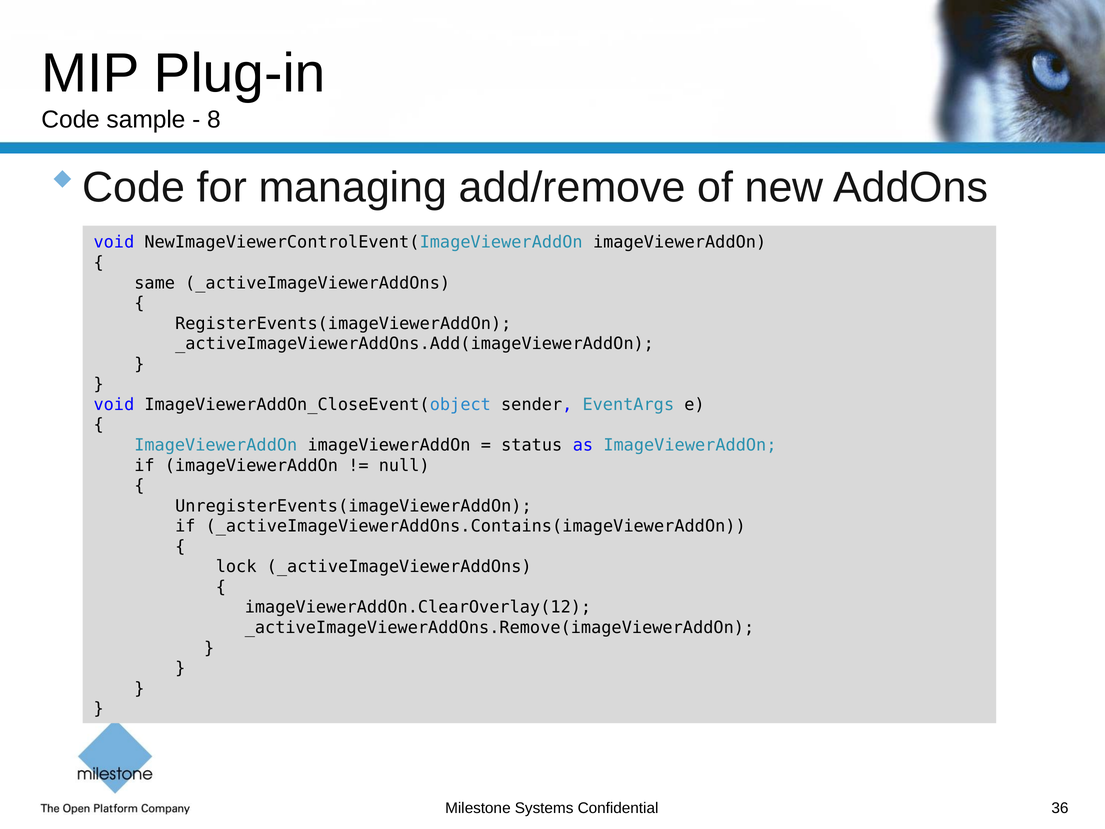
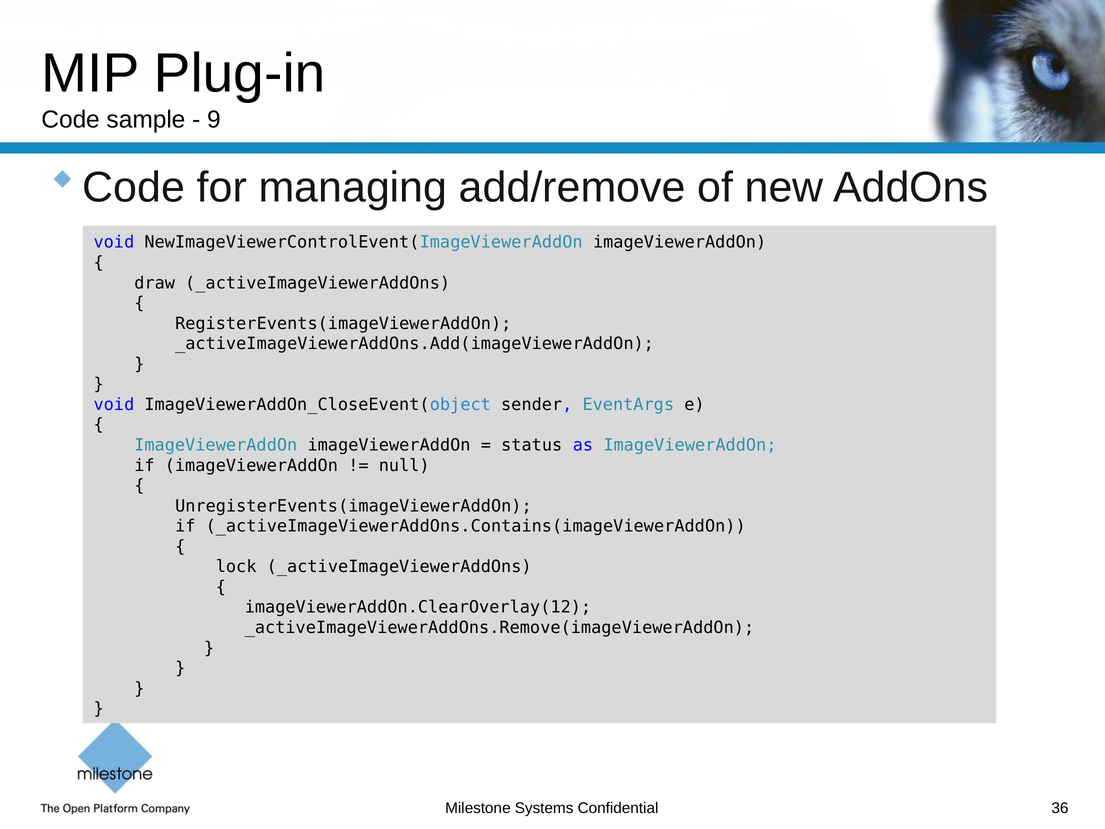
8: 8 -> 9
same: same -> draw
